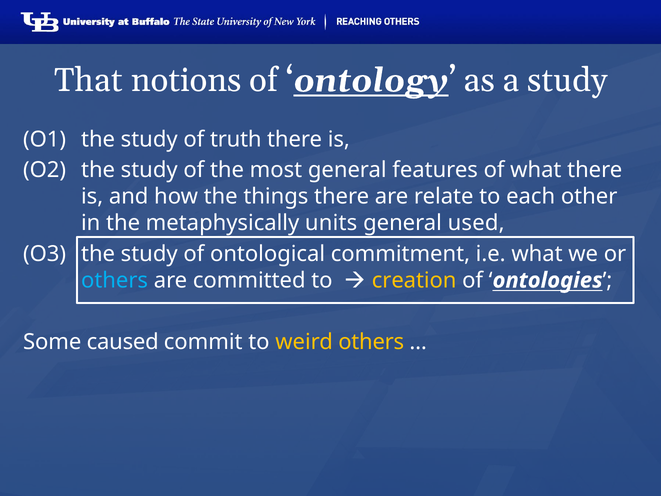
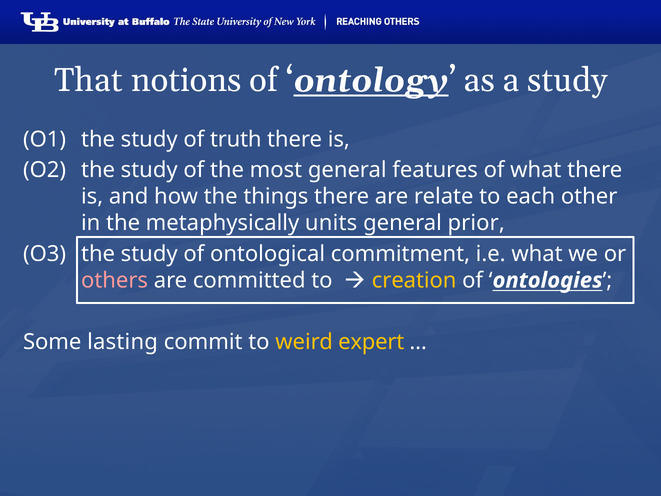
used: used -> prior
others at (115, 280) colour: light blue -> pink
caused: caused -> lasting
weird others: others -> expert
